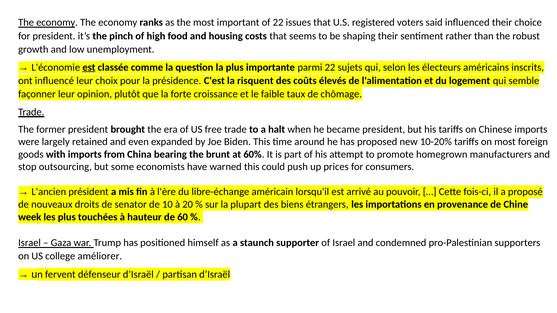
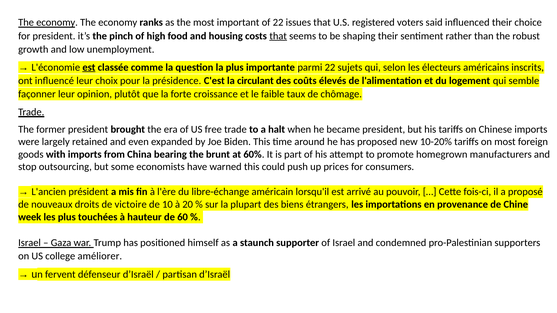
that at (278, 36) underline: none -> present
risquent: risquent -> circulant
senator: senator -> victoire
